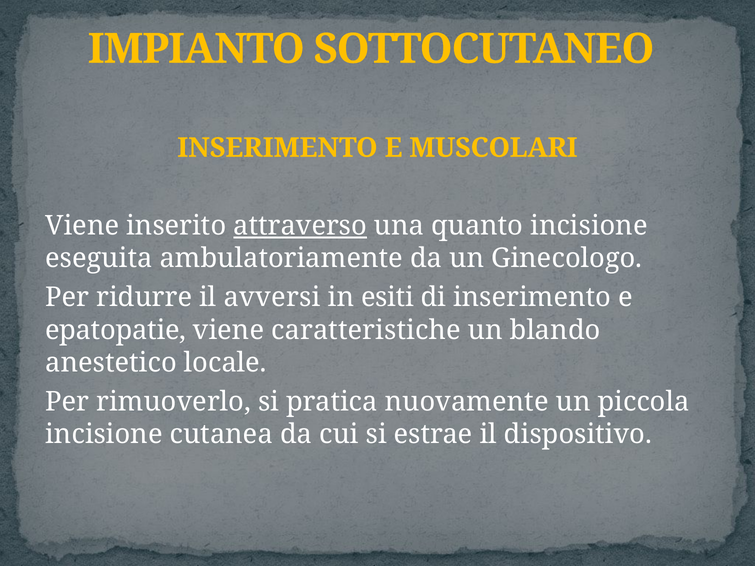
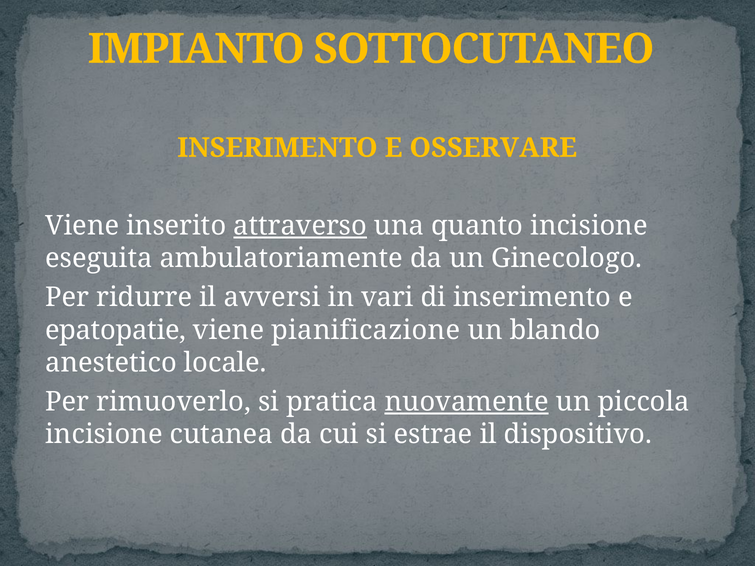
MUSCOLARI: MUSCOLARI -> OSSERVARE
esiti: esiti -> vari
caratteristiche: caratteristiche -> pianificazione
nuovamente underline: none -> present
